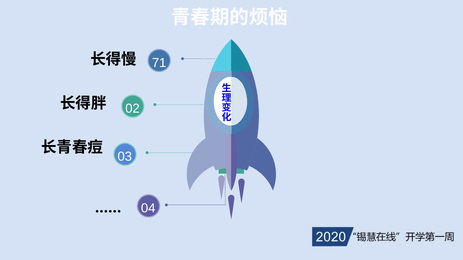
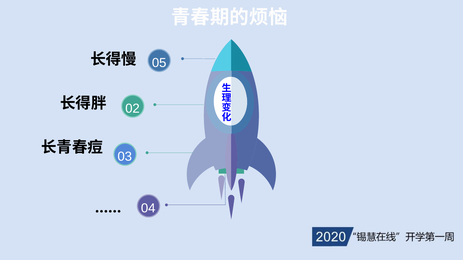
71: 71 -> 05
